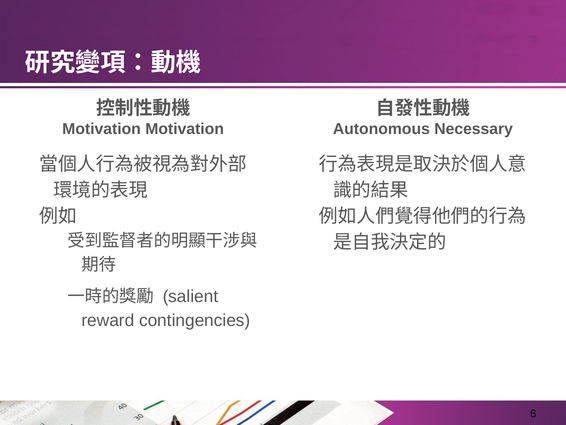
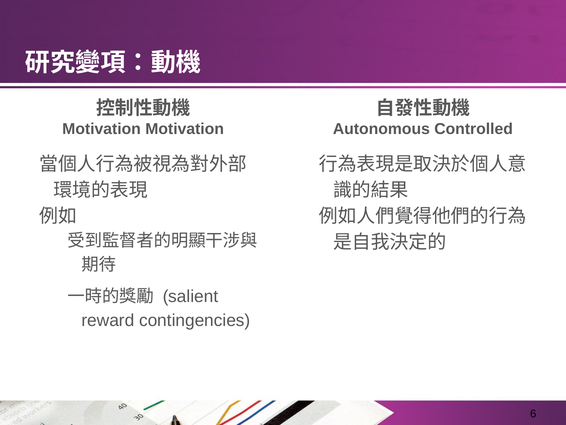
Necessary: Necessary -> Controlled
